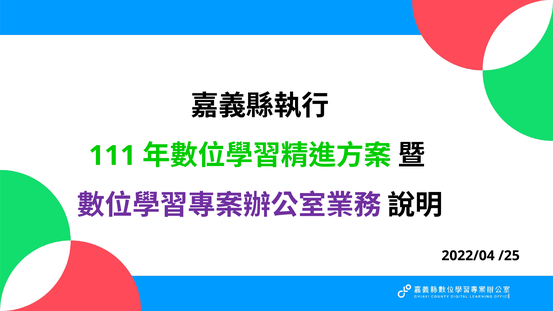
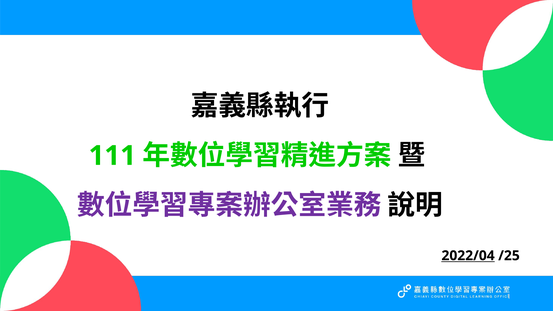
2022/04 underline: none -> present
